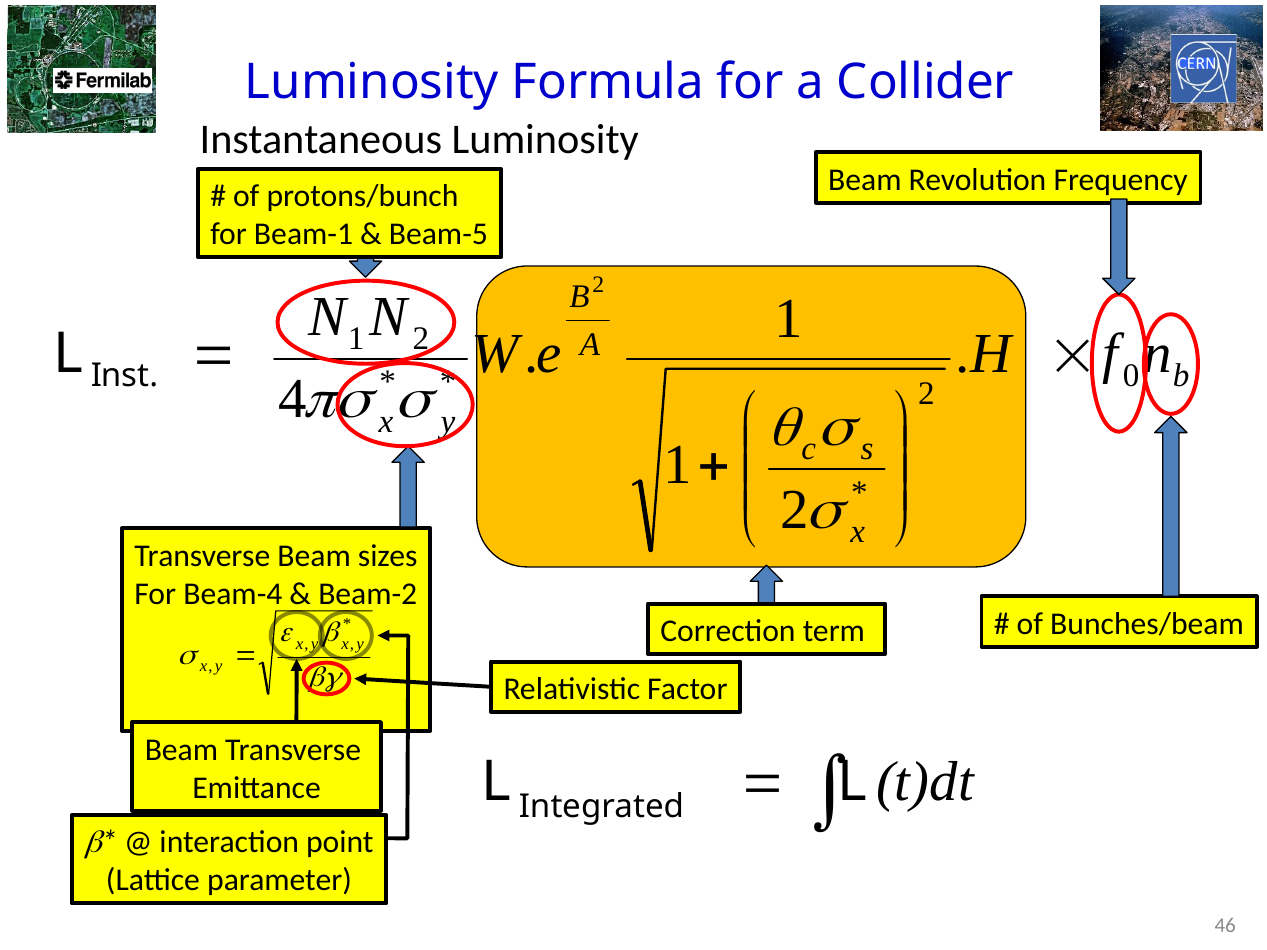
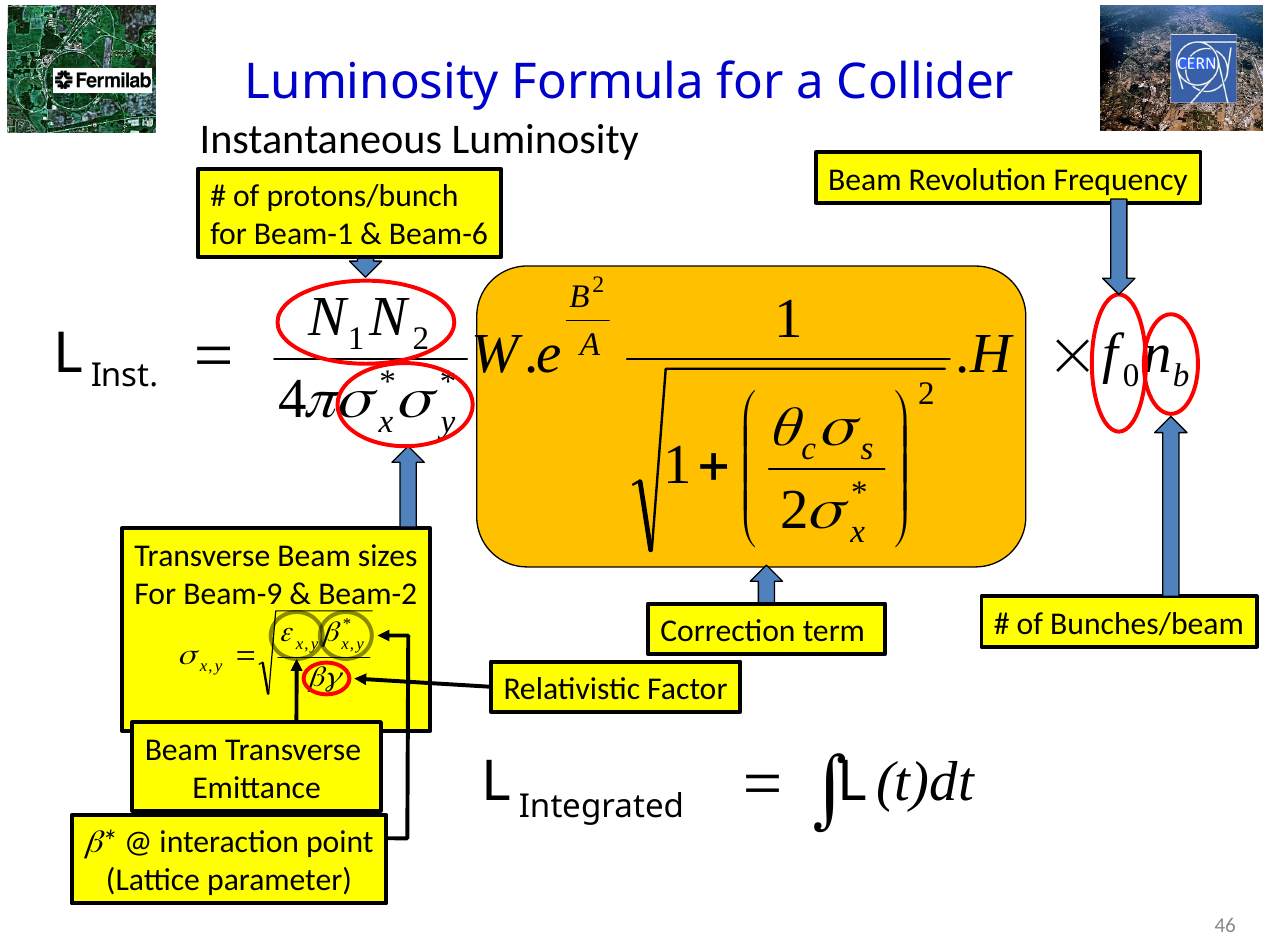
Beam-5: Beam-5 -> Beam-6
Beam-4: Beam-4 -> Beam-9
